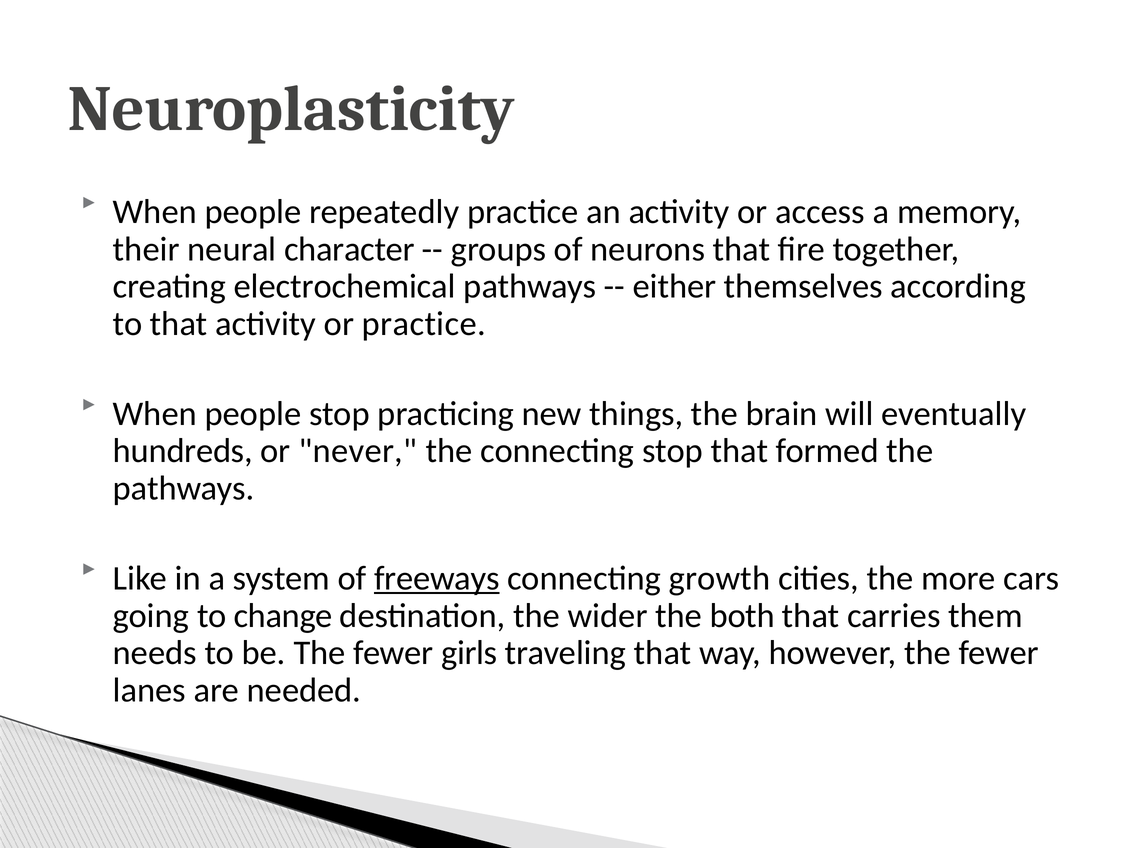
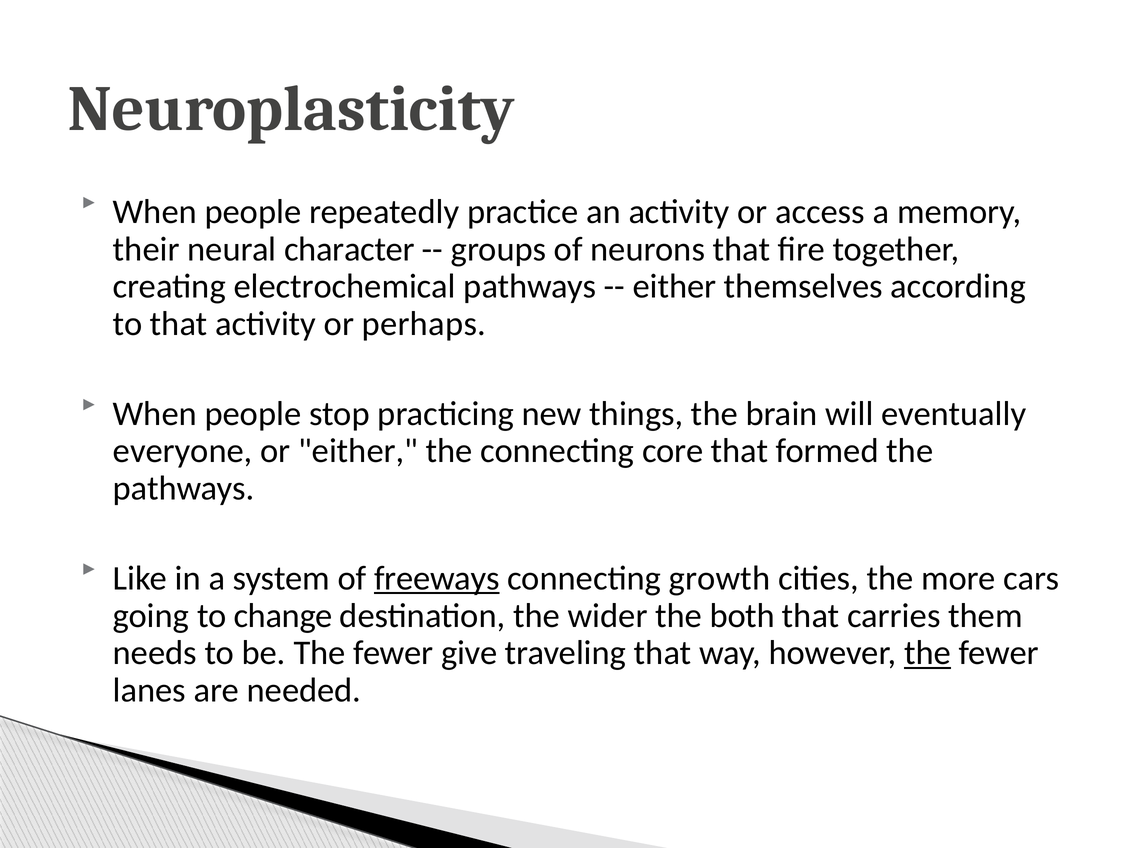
or practice: practice -> perhaps
hundreds: hundreds -> everyone
or never: never -> either
connecting stop: stop -> core
girls: girls -> give
the at (928, 653) underline: none -> present
